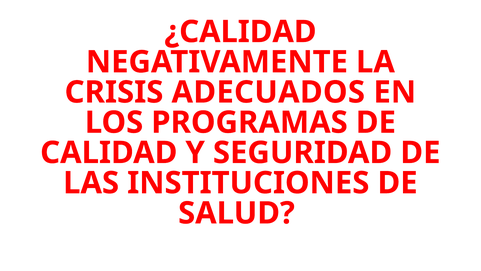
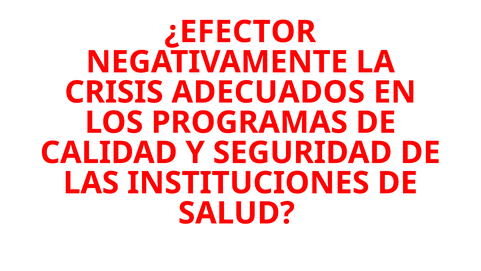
¿CALIDAD: ¿CALIDAD -> ¿EFECTOR
